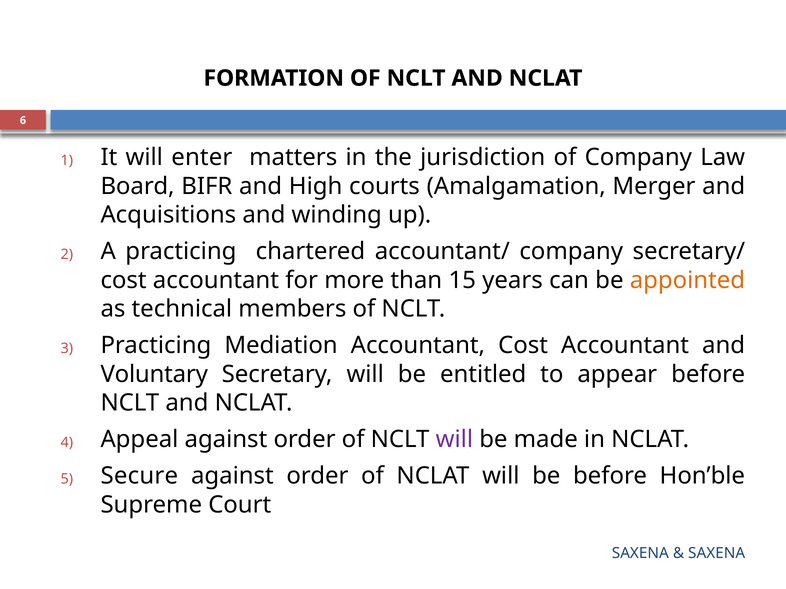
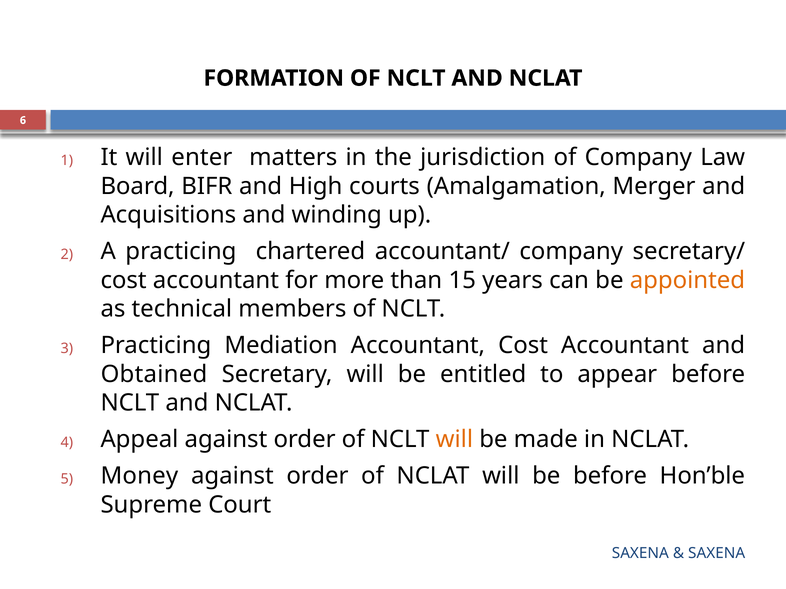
Voluntary: Voluntary -> Obtained
will at (454, 440) colour: purple -> orange
Secure: Secure -> Money
